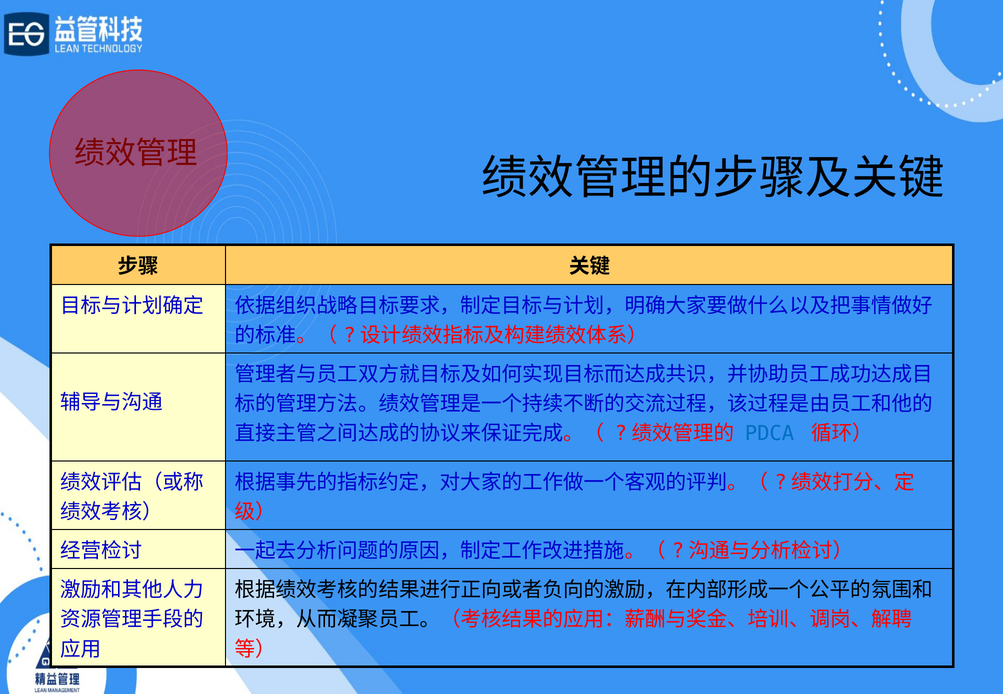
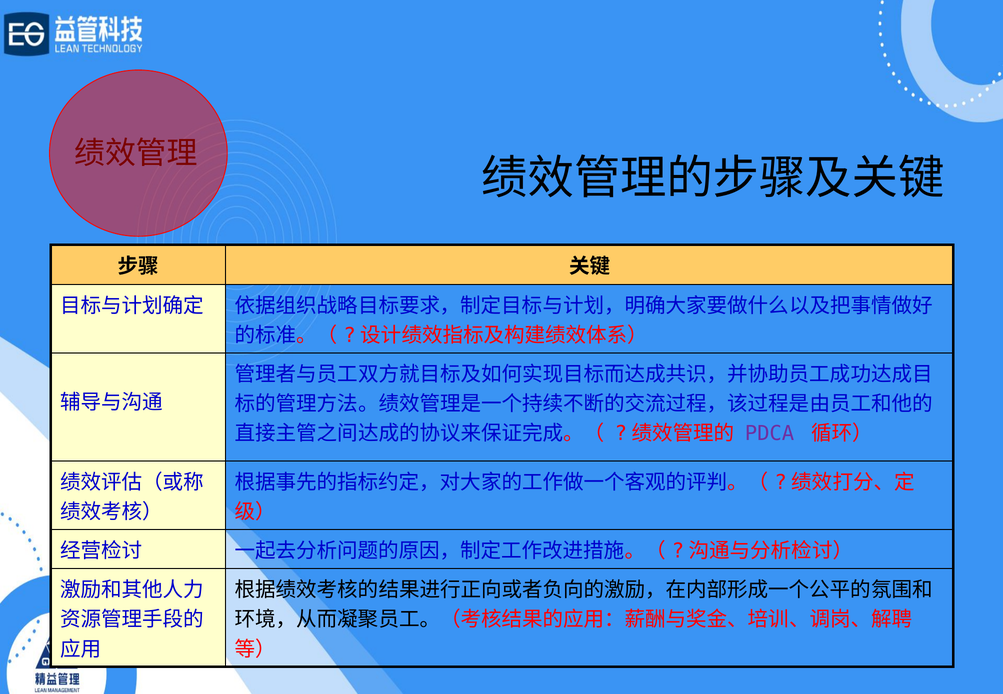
PDCA colour: blue -> purple
